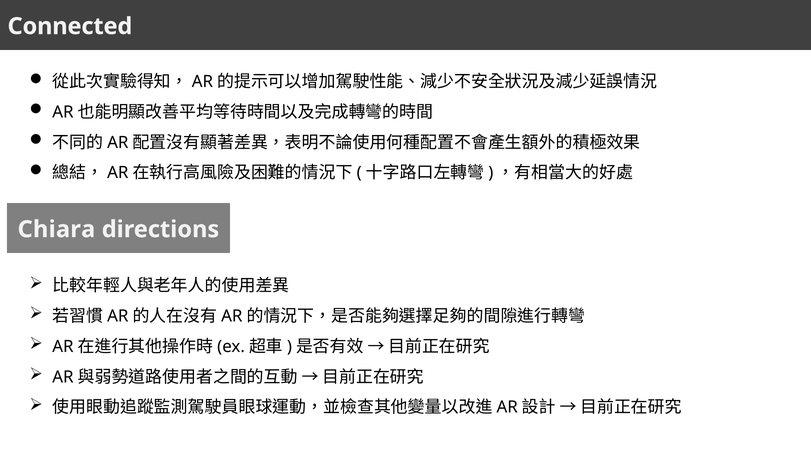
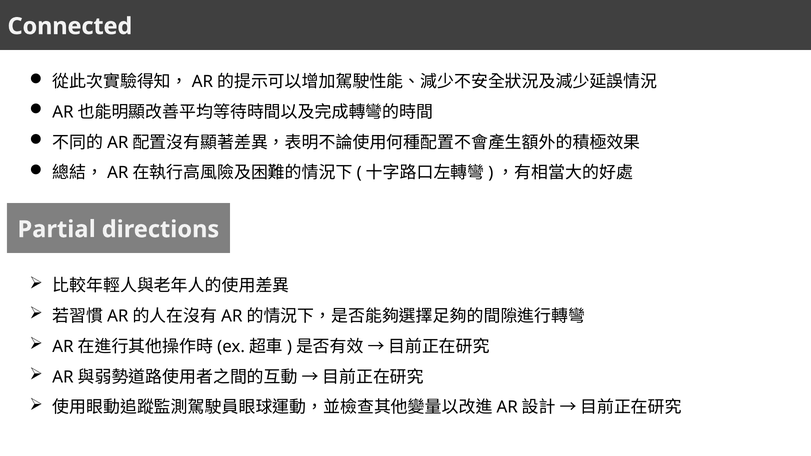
Chiara: Chiara -> Partial
